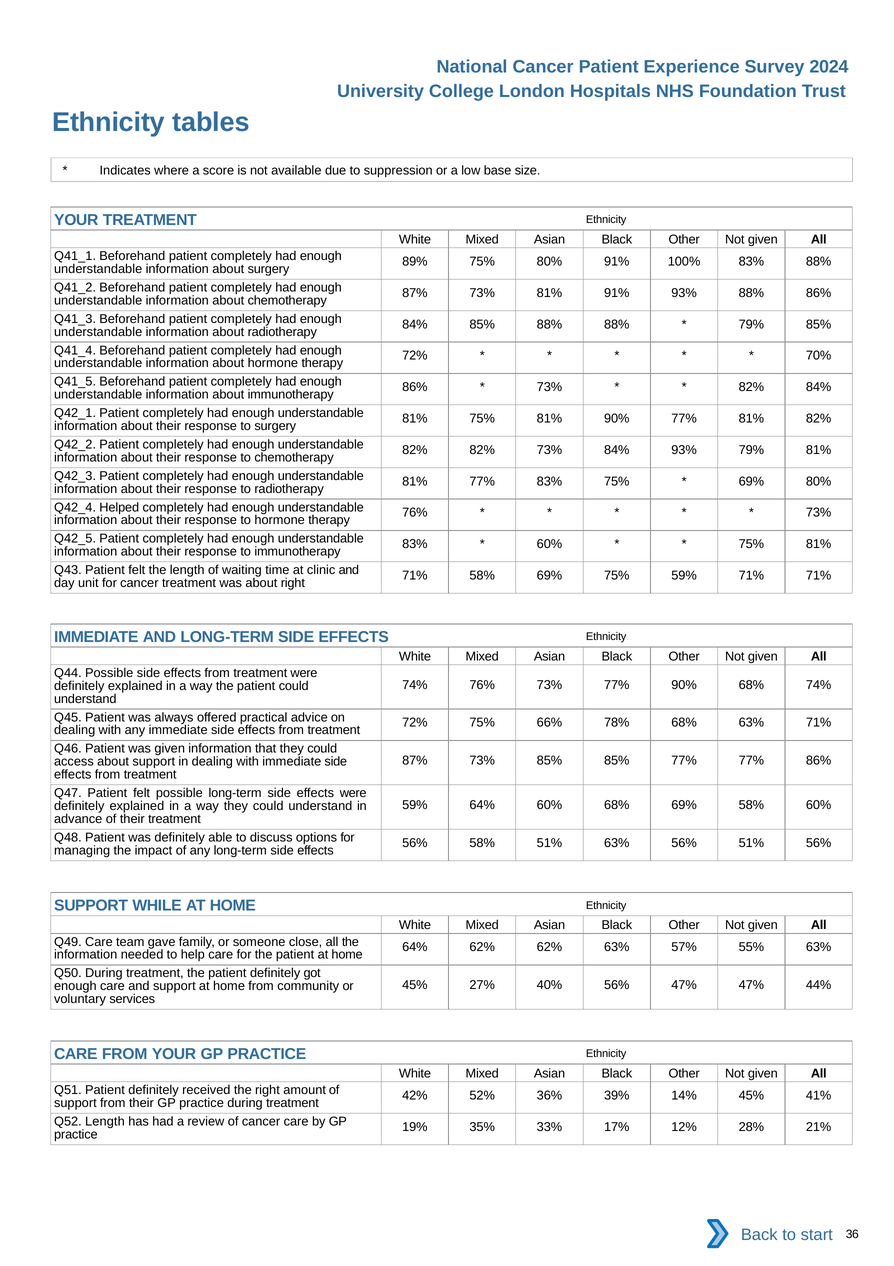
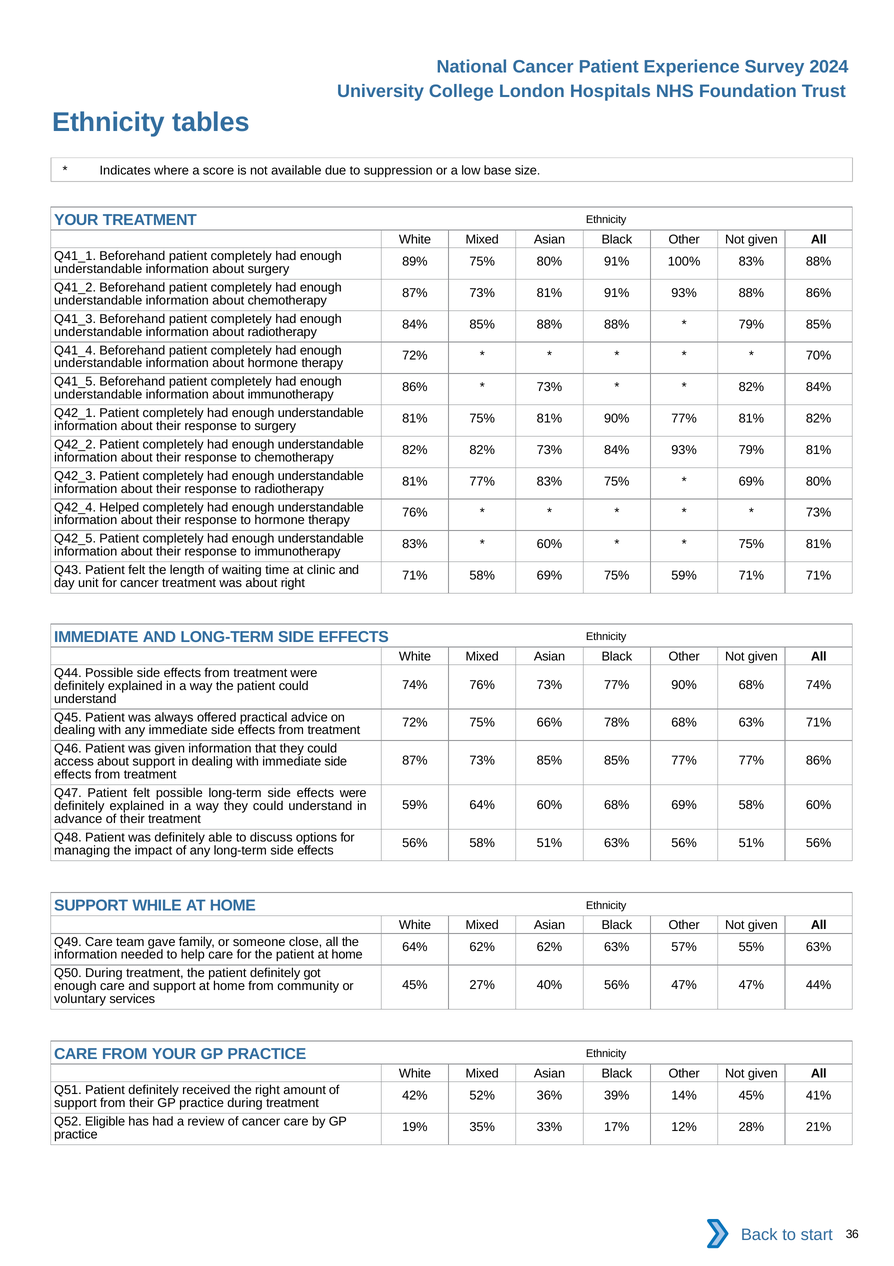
Q52 Length: Length -> Eligible
